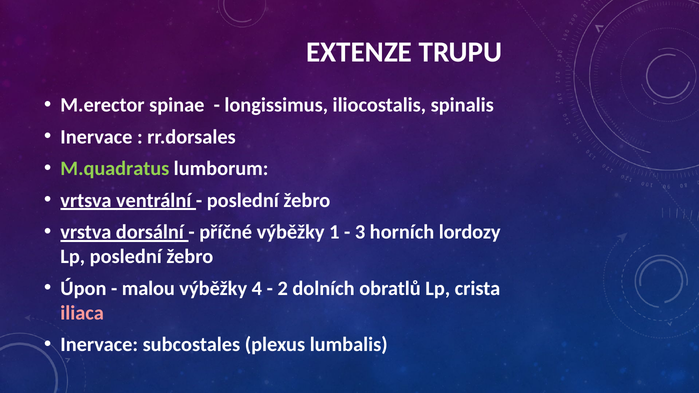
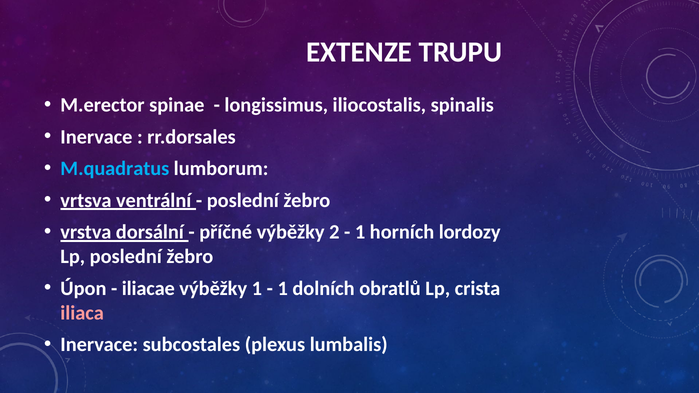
M.quadratus colour: light green -> light blue
1: 1 -> 2
3 at (360, 232): 3 -> 1
malou: malou -> iliacae
výběžky 4: 4 -> 1
2 at (283, 288): 2 -> 1
